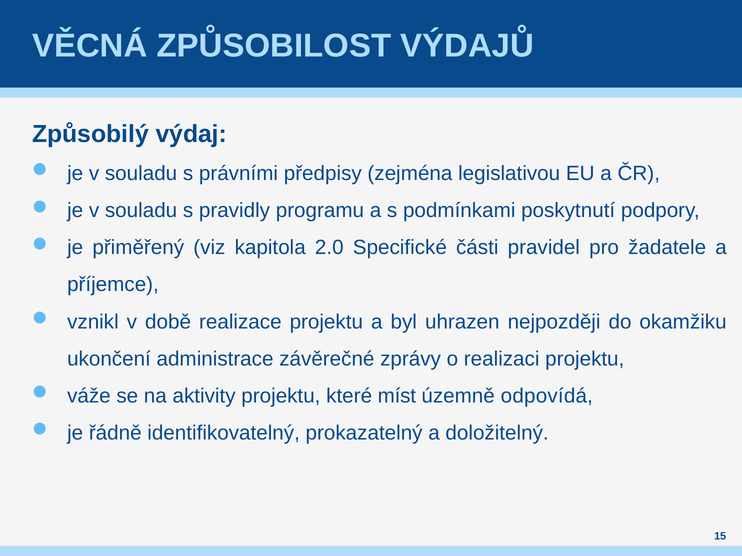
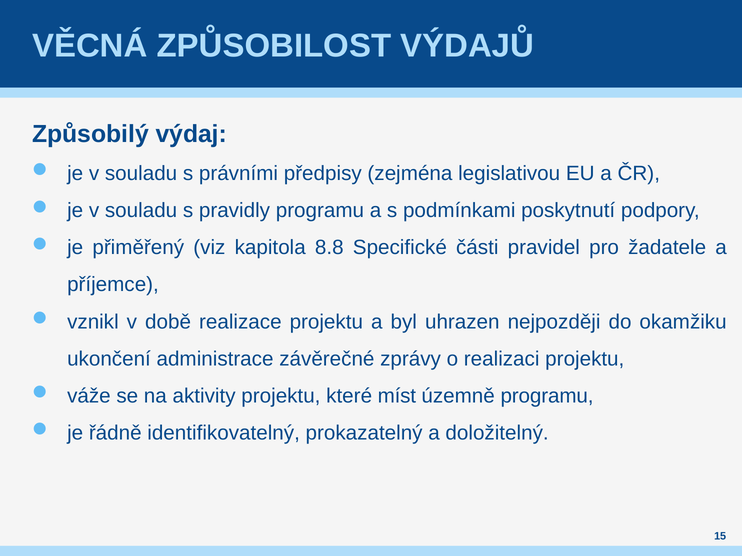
2.0: 2.0 -> 8.8
územně odpovídá: odpovídá -> programu
